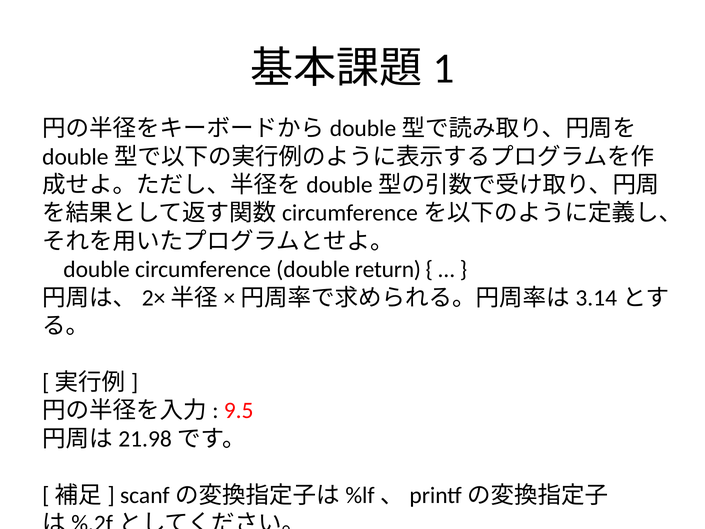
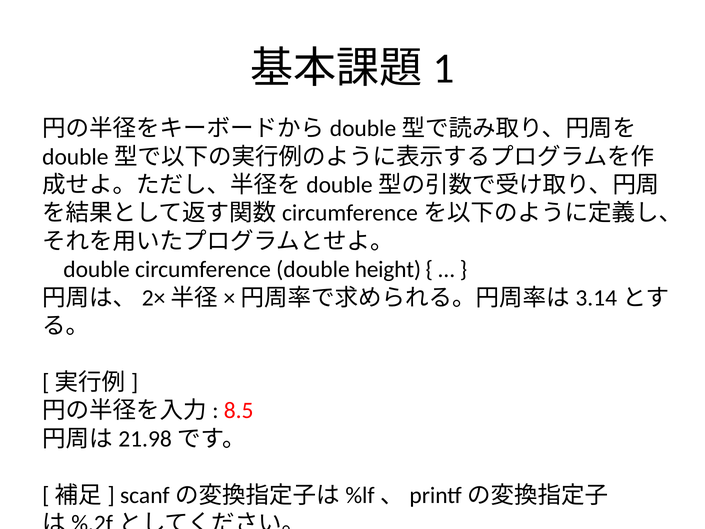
return: return -> height
9.5: 9.5 -> 8.5
